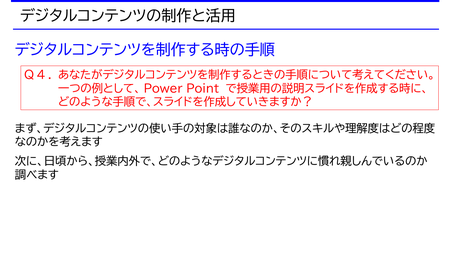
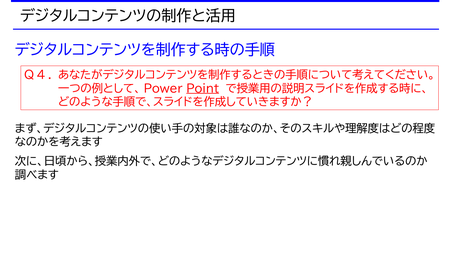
Point underline: none -> present
